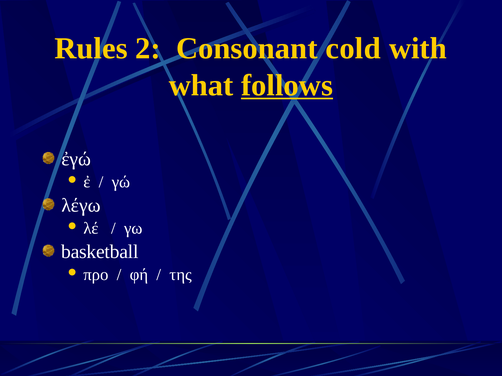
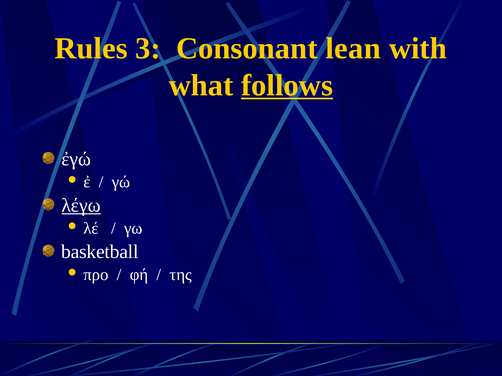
2: 2 -> 3
cold: cold -> lean
λέγω underline: none -> present
